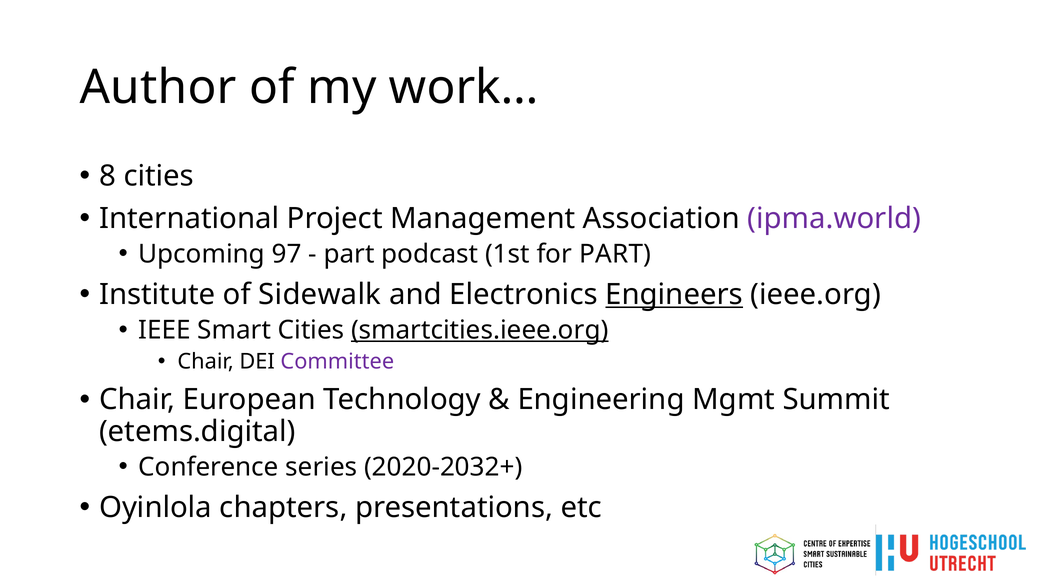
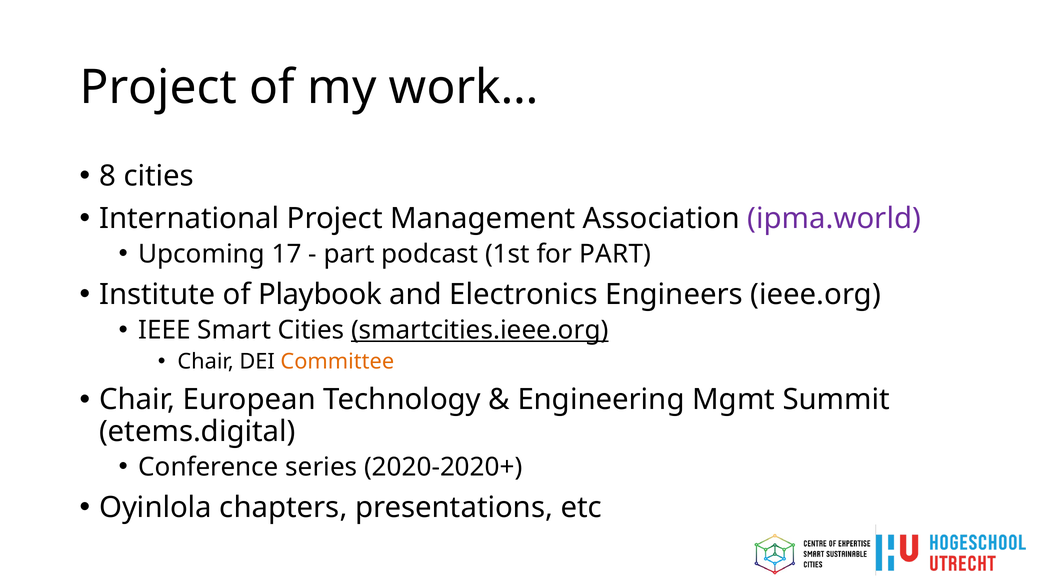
Author at (158, 88): Author -> Project
97: 97 -> 17
Sidewalk: Sidewalk -> Playbook
Engineers underline: present -> none
Committee colour: purple -> orange
2020-2032+: 2020-2032+ -> 2020-2020+
